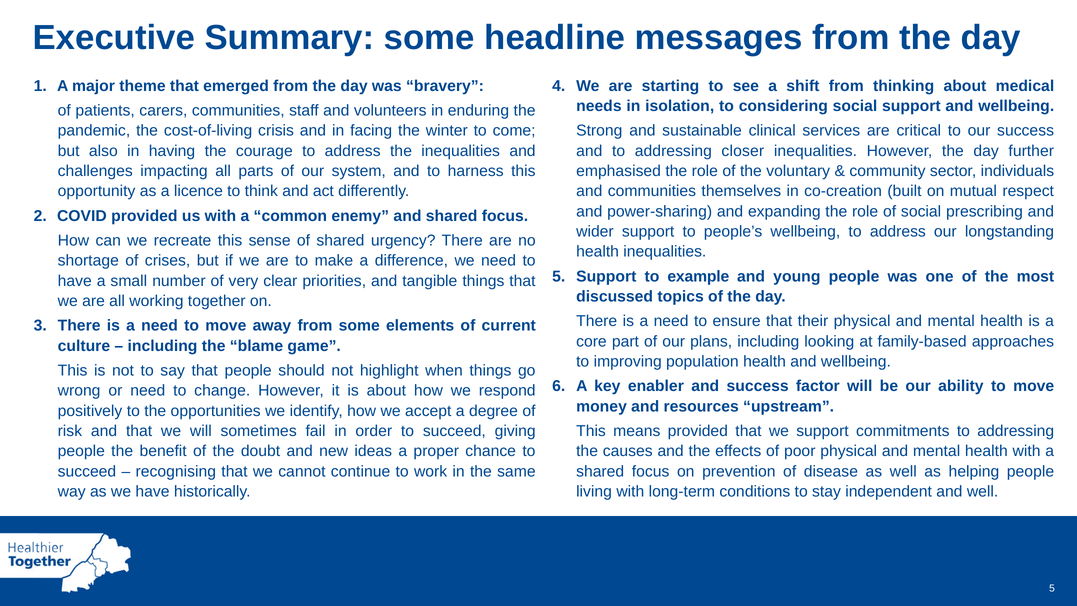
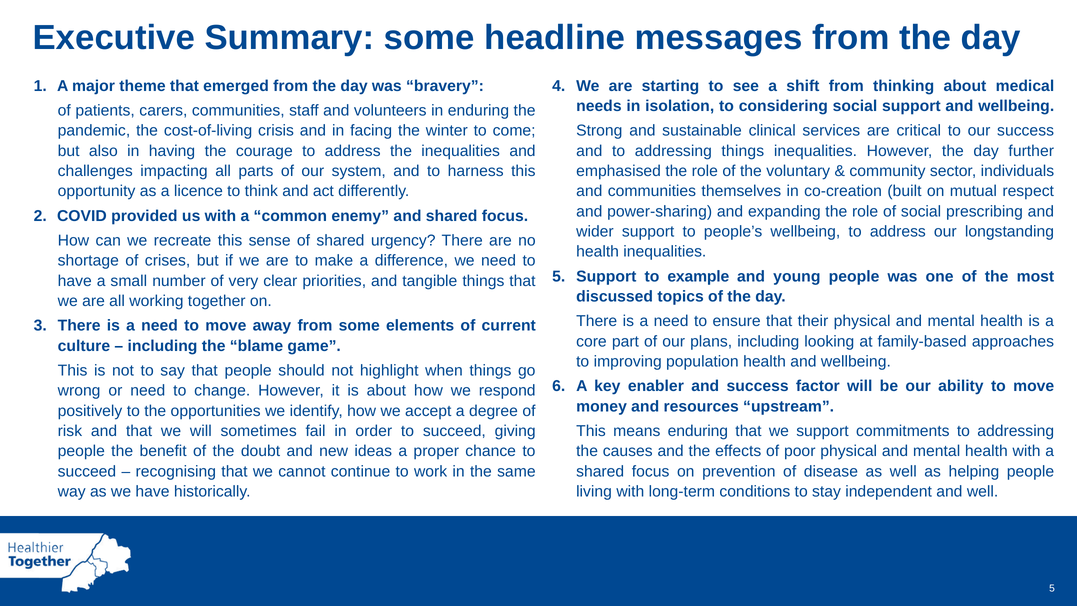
addressing closer: closer -> things
means provided: provided -> enduring
